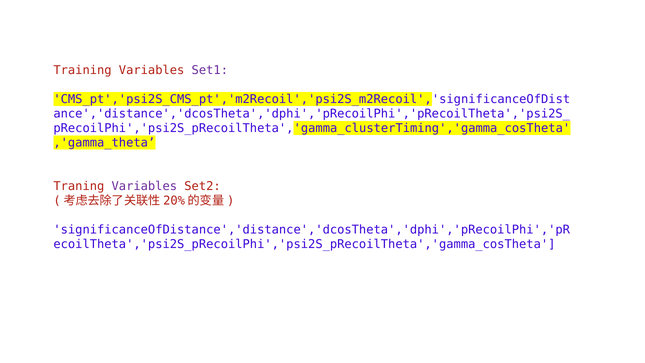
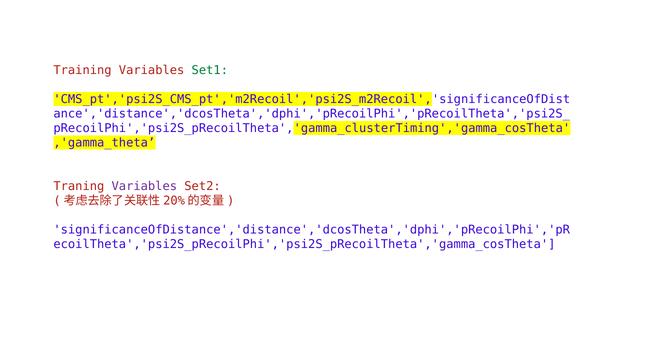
Set1 colour: purple -> green
